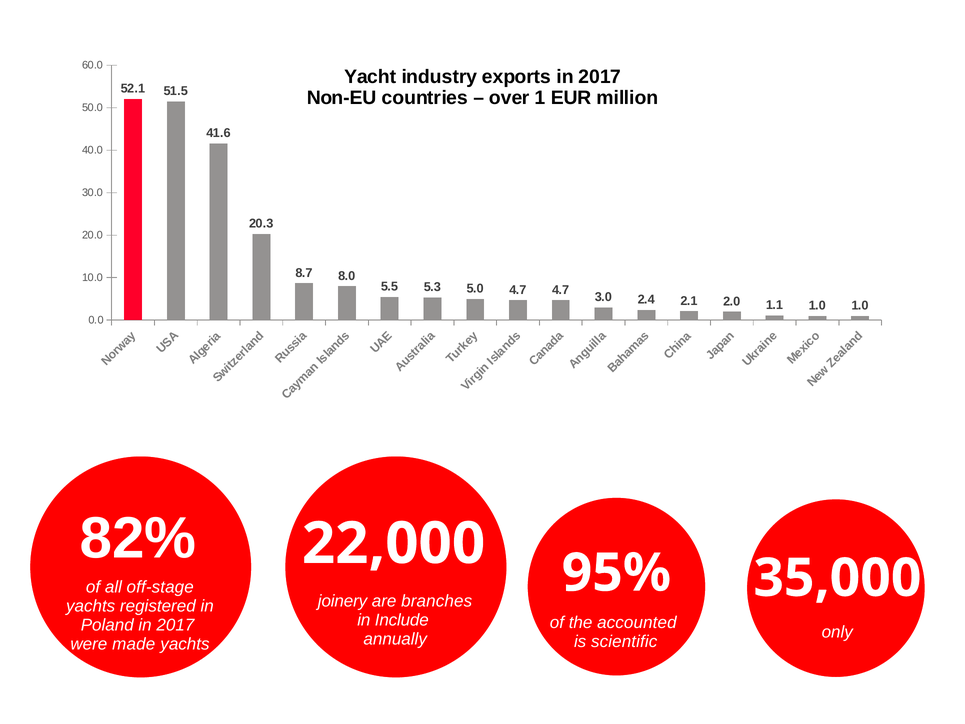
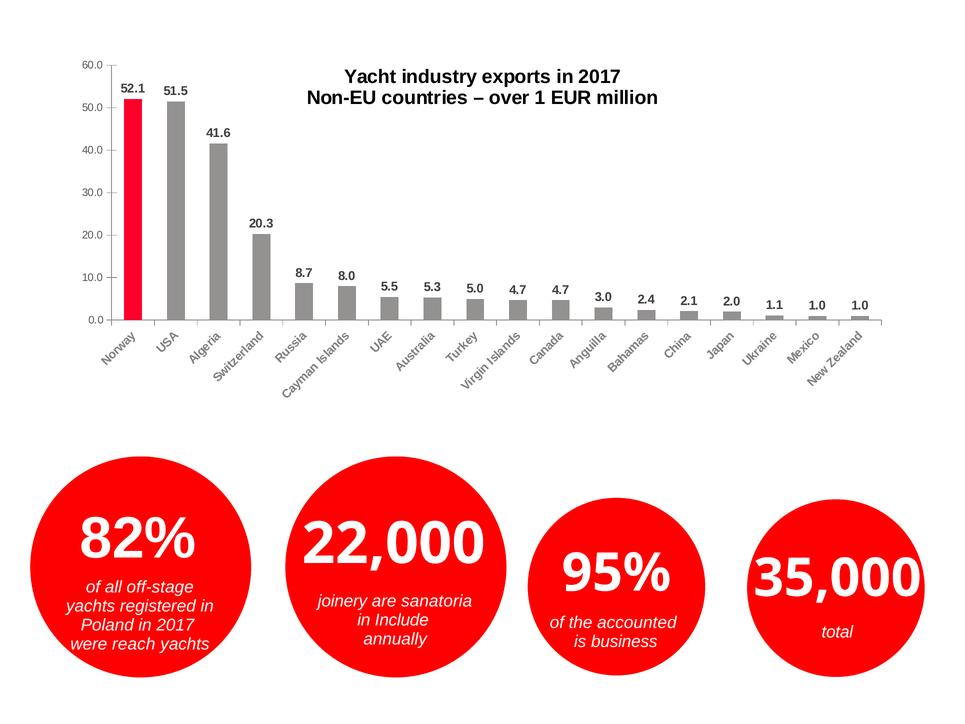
branches: branches -> sanatoria
only: only -> total
scientific: scientific -> business
made: made -> reach
